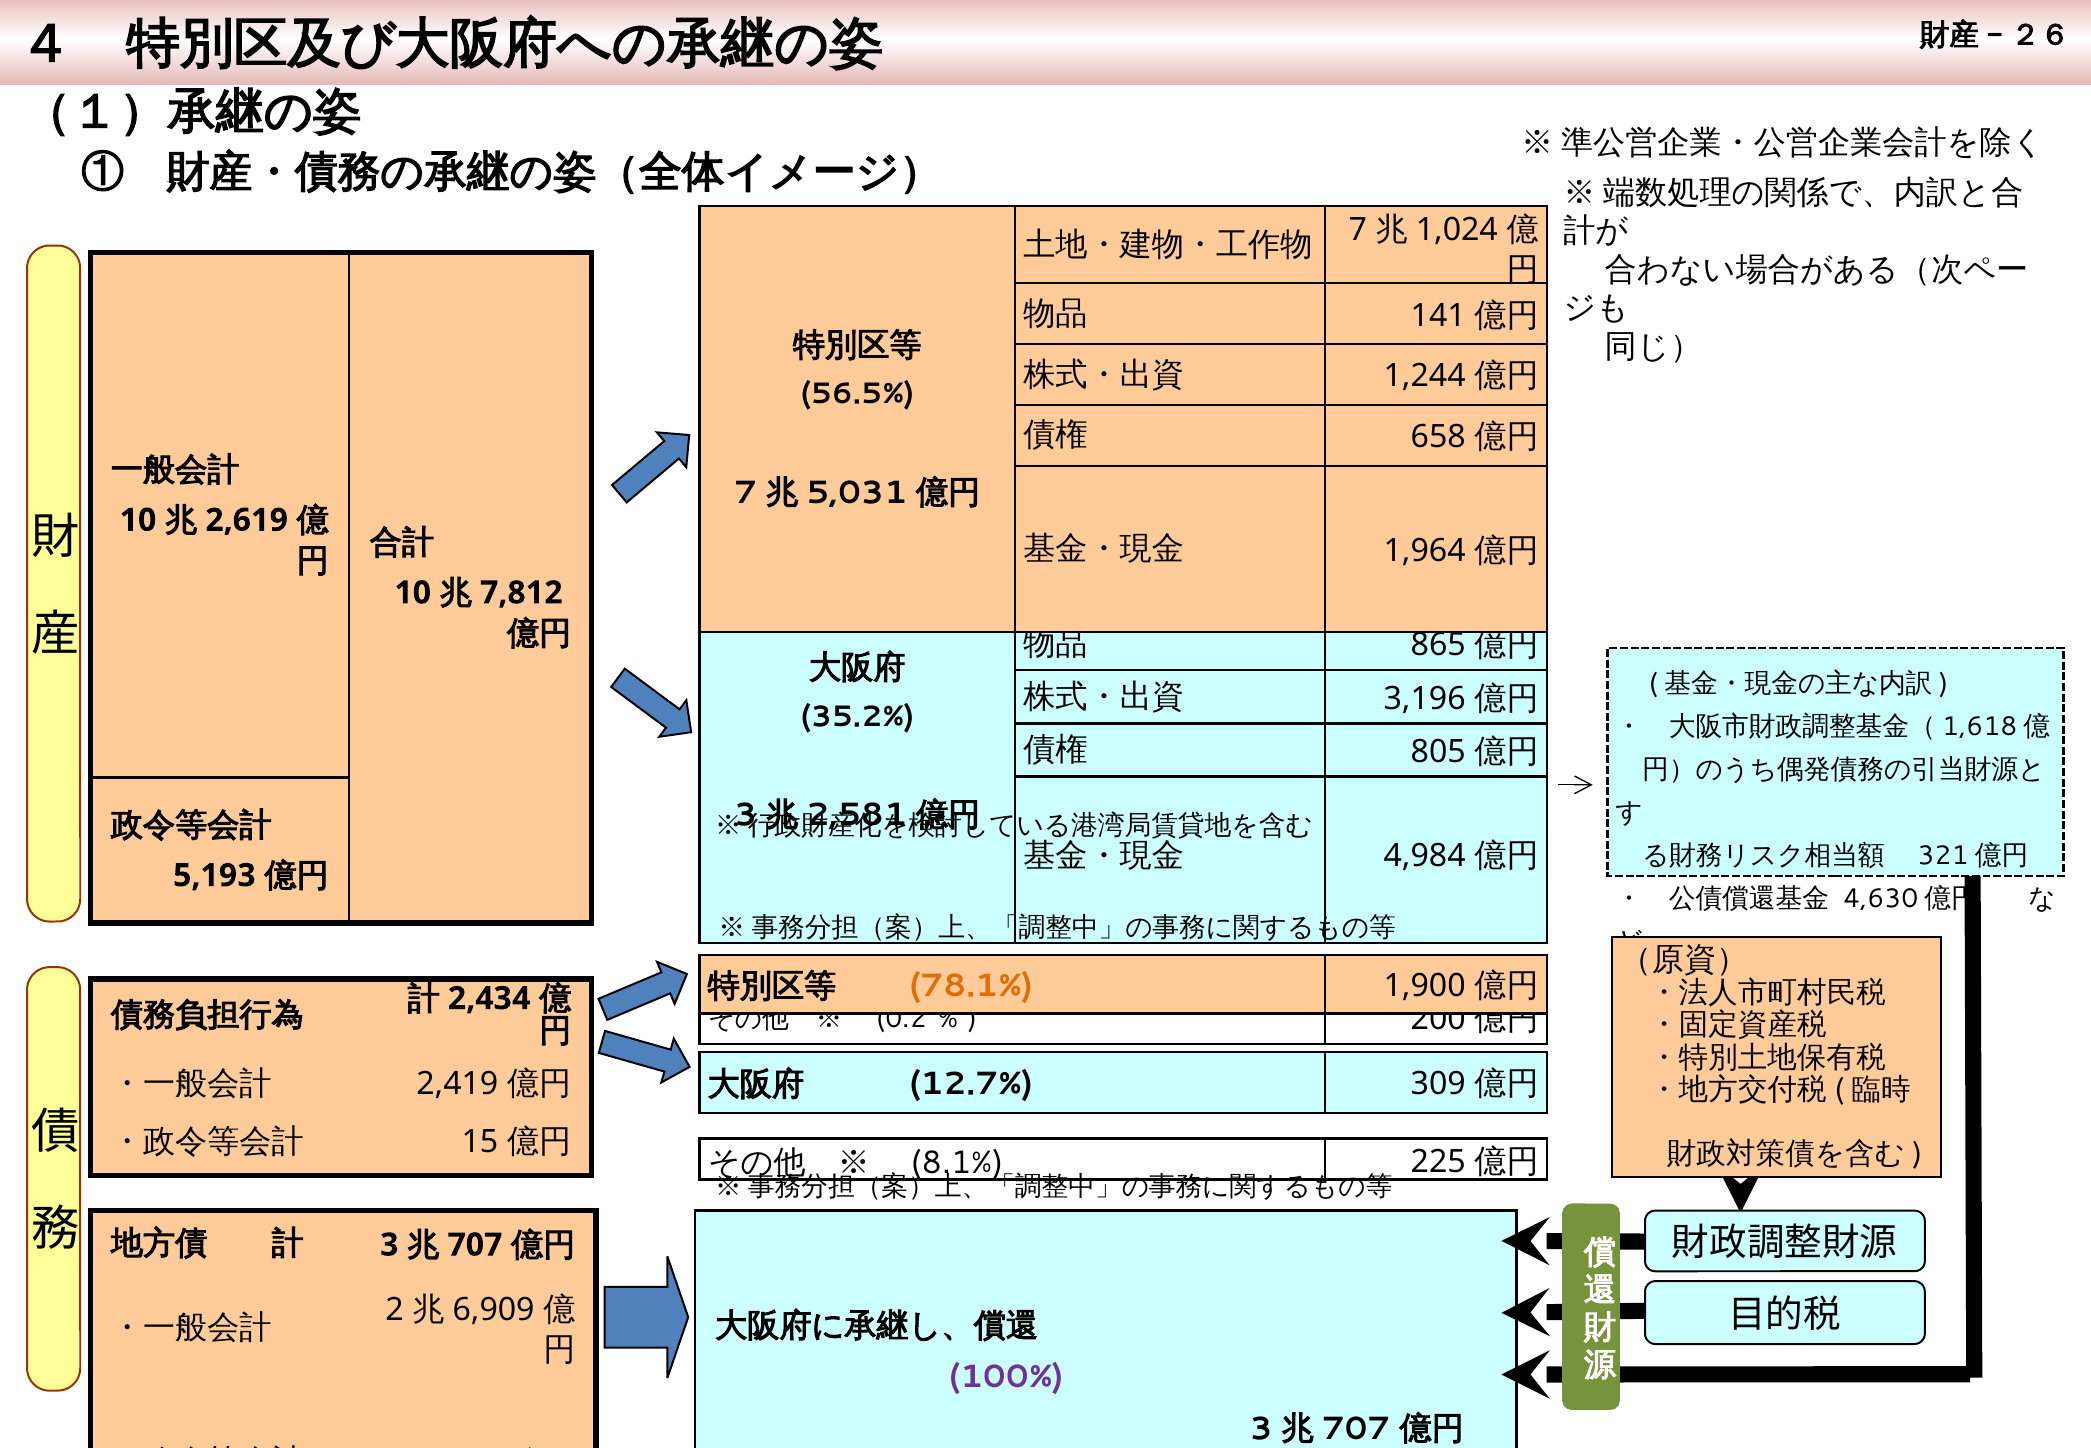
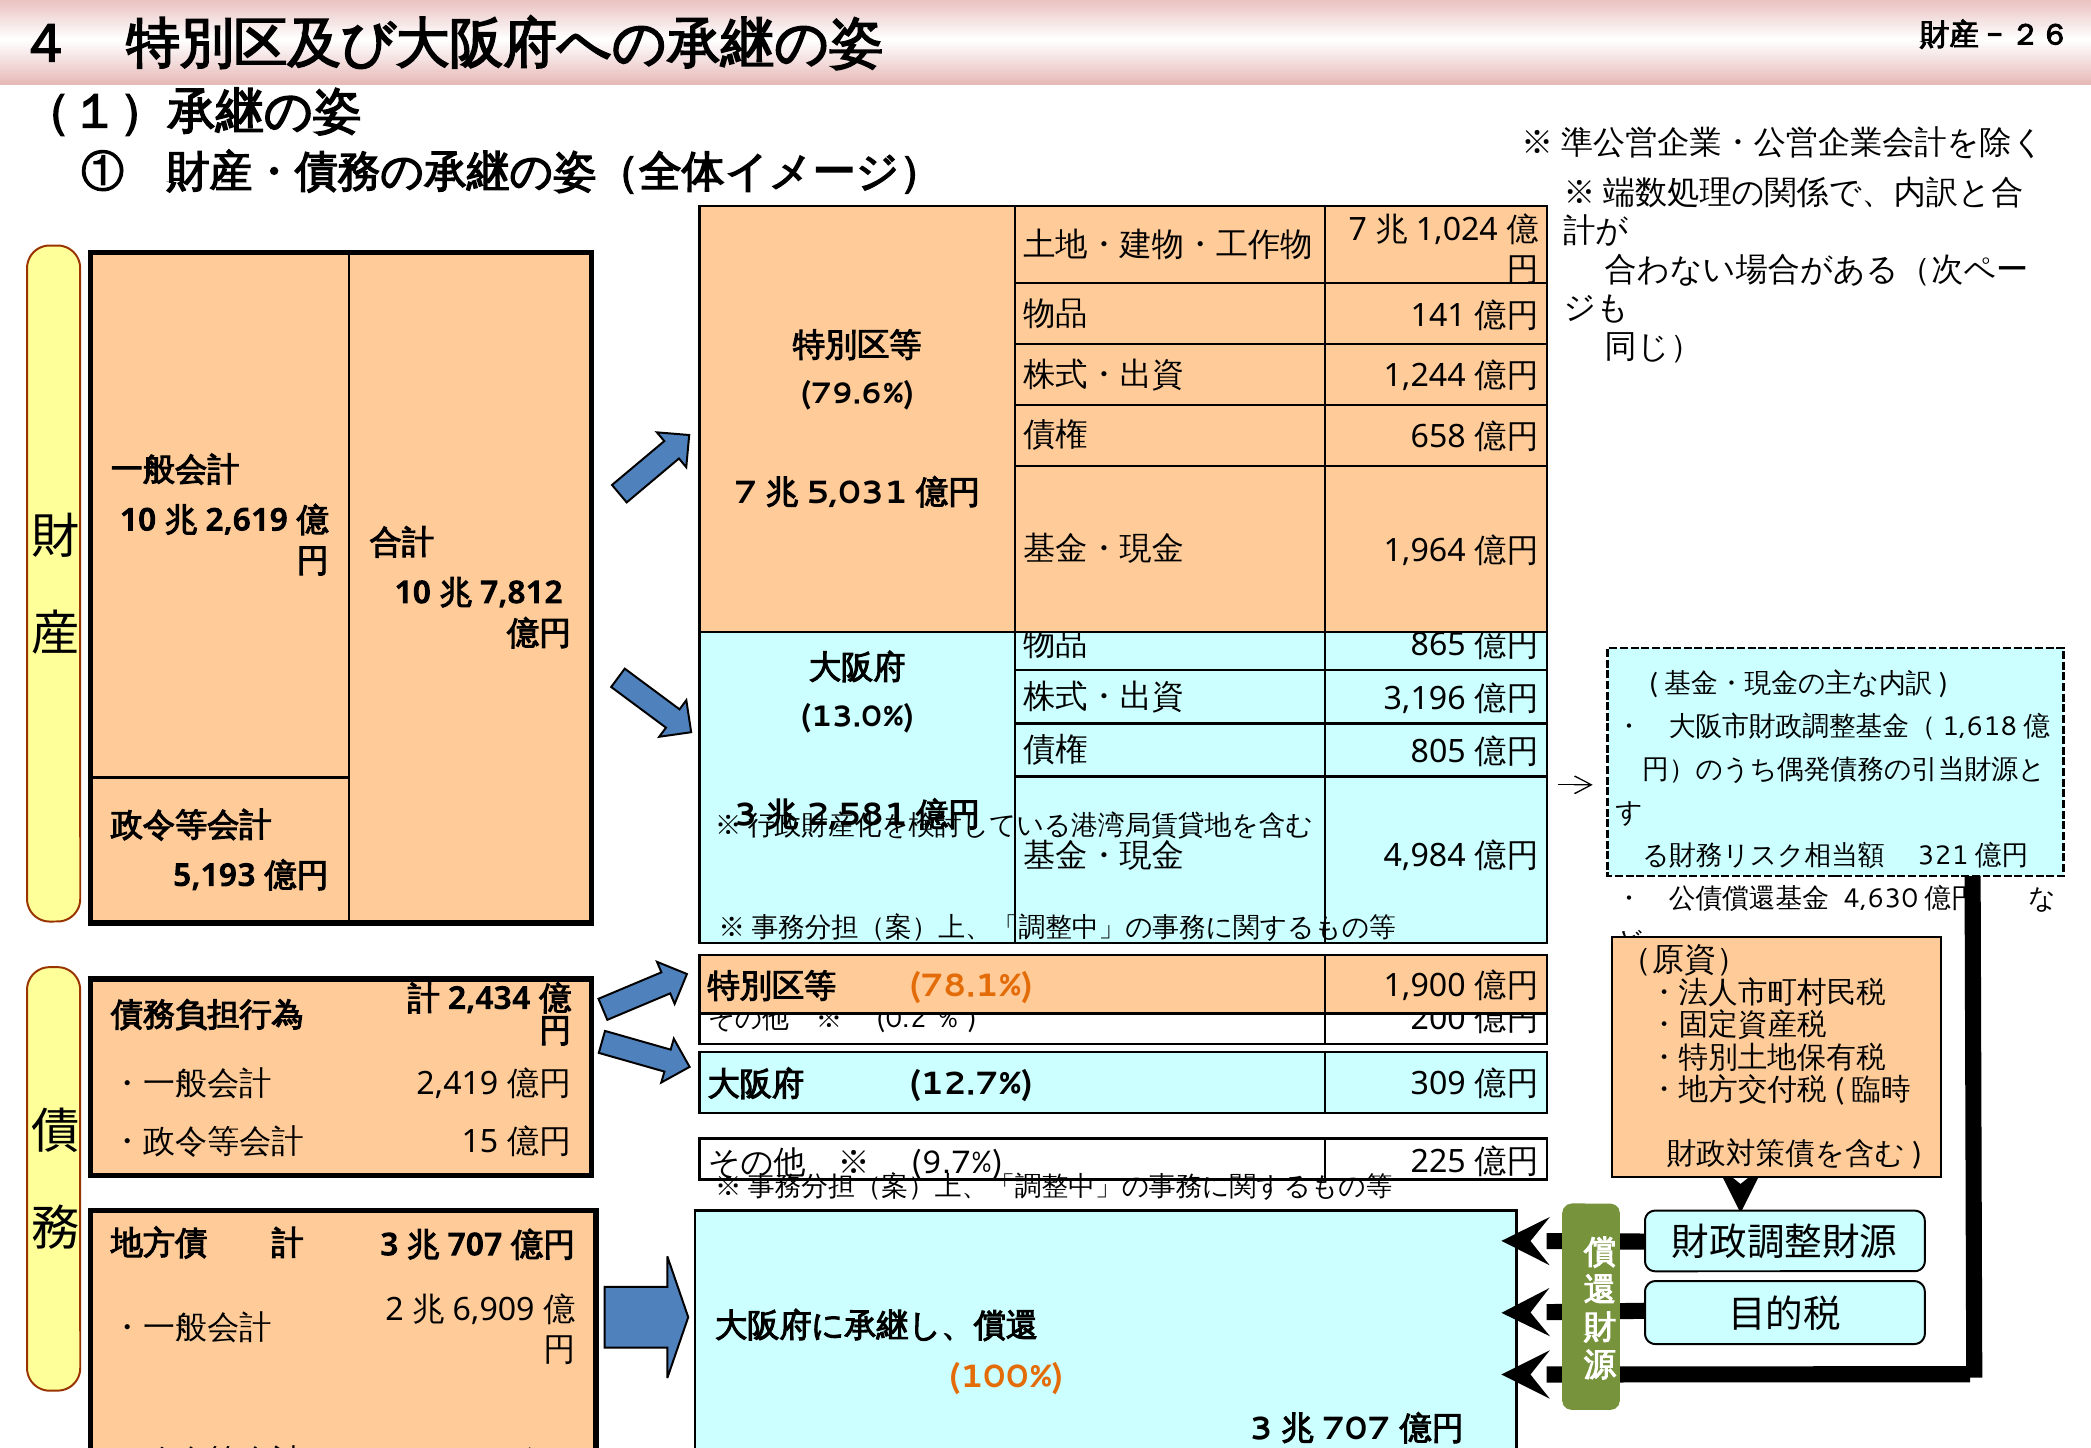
56.5%: 56.5% -> 79.6%
35.2%: 35.2% -> 13.0%
8.1%: 8.1% -> 9.7%
100% colour: purple -> orange
